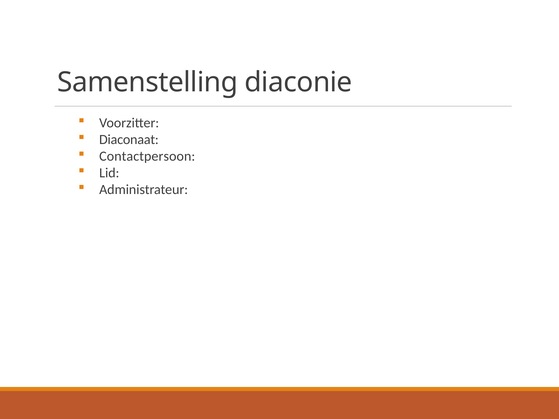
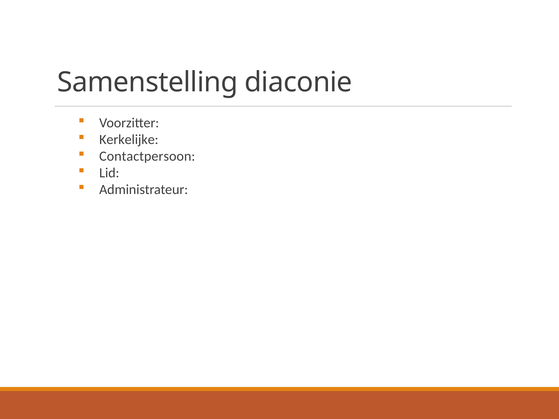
Diaconaat: Diaconaat -> Kerkelijke
